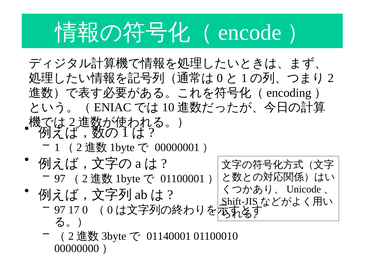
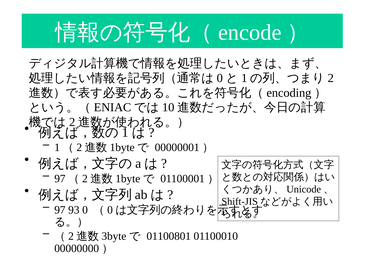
17: 17 -> 93
01140001: 01140001 -> 01100801
